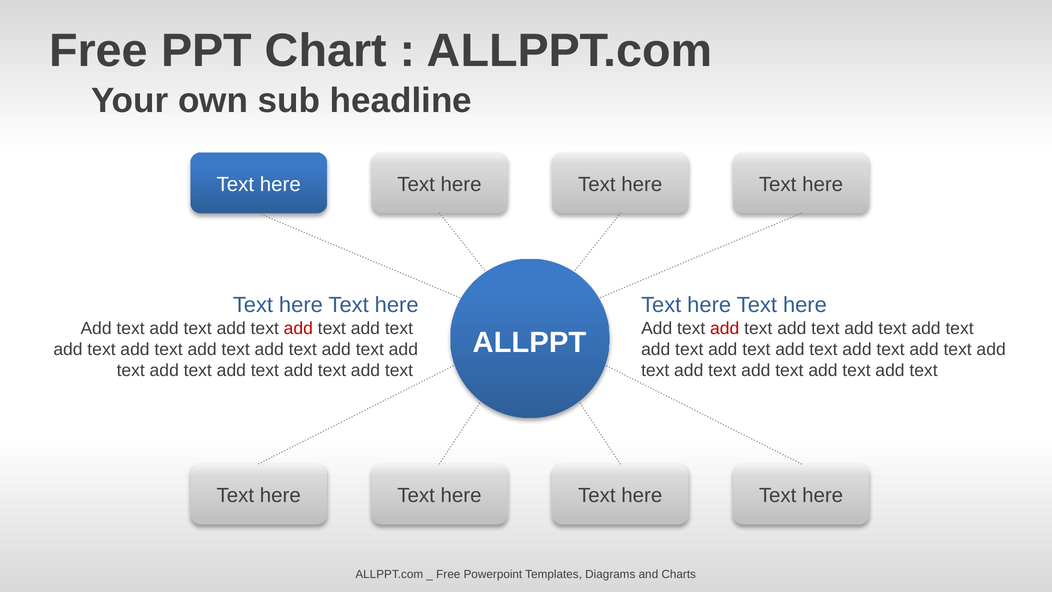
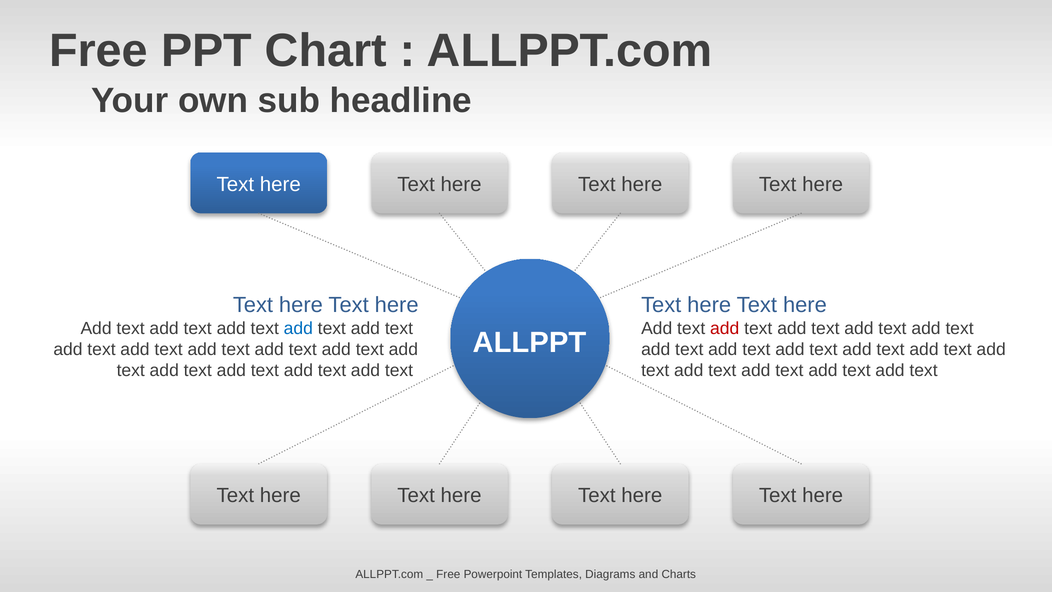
add at (298, 328) colour: red -> blue
